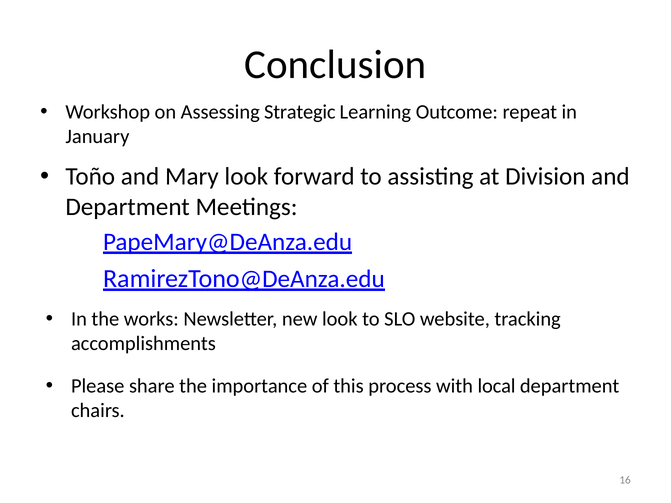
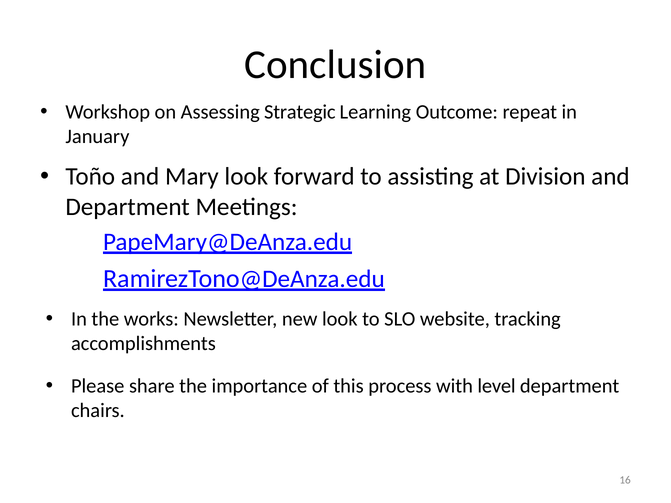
local: local -> level
